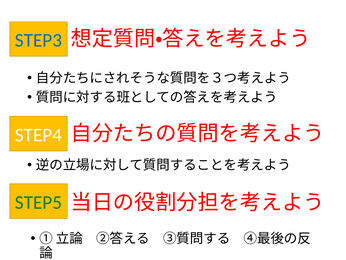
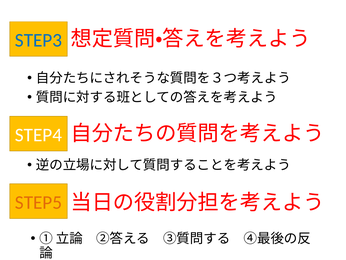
STEP5 colour: green -> orange
